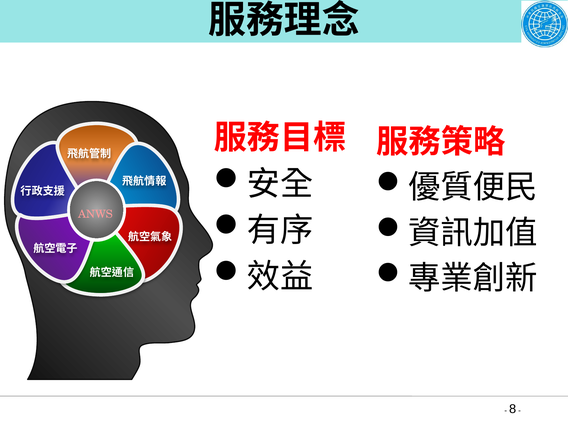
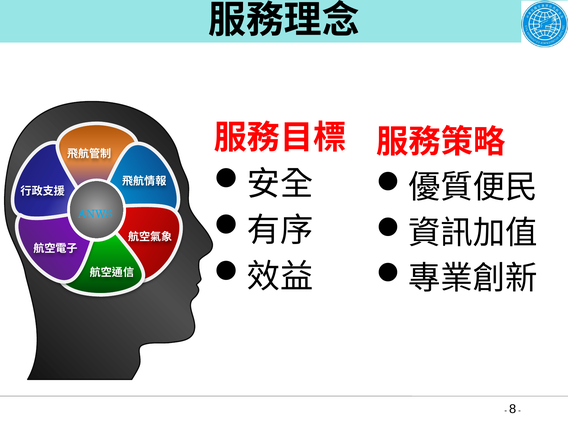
ANWS colour: pink -> light blue
